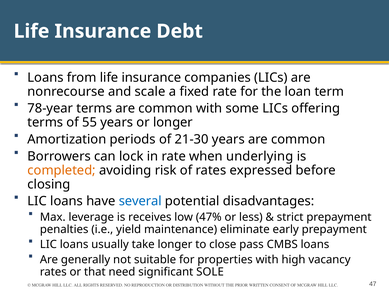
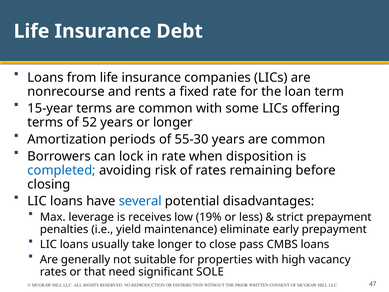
scale: scale -> rents
78-year: 78-year -> 15-year
55: 55 -> 52
21-30: 21-30 -> 55-30
underlying: underlying -> disposition
completed colour: orange -> blue
expressed: expressed -> remaining
47%: 47% -> 19%
